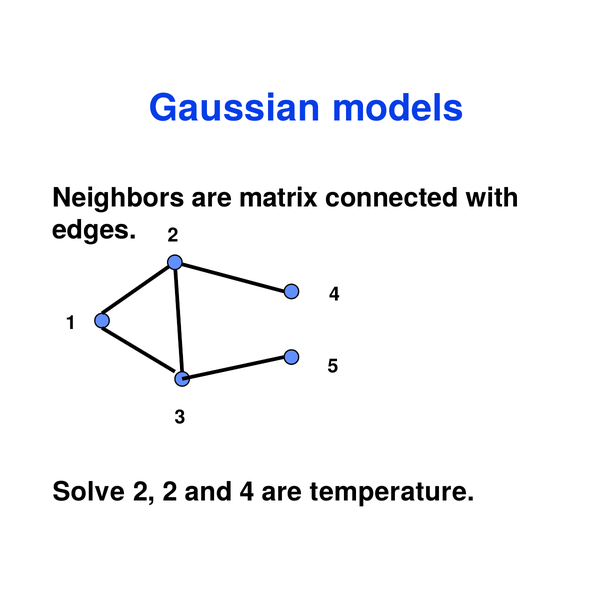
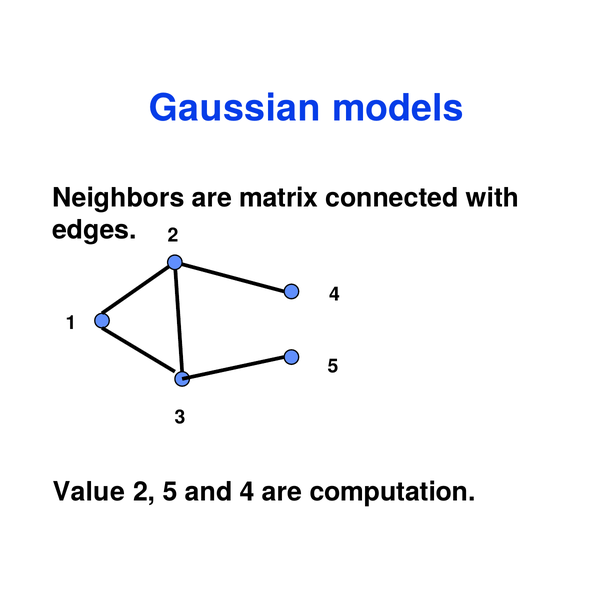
Solve: Solve -> Value
2 2: 2 -> 5
temperature: temperature -> computation
